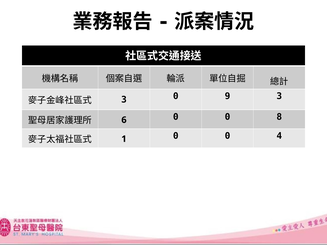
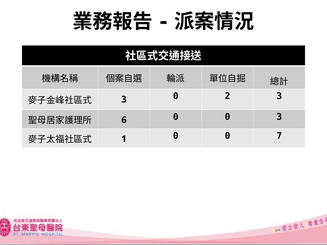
9: 9 -> 2
0 8: 8 -> 3
4: 4 -> 7
